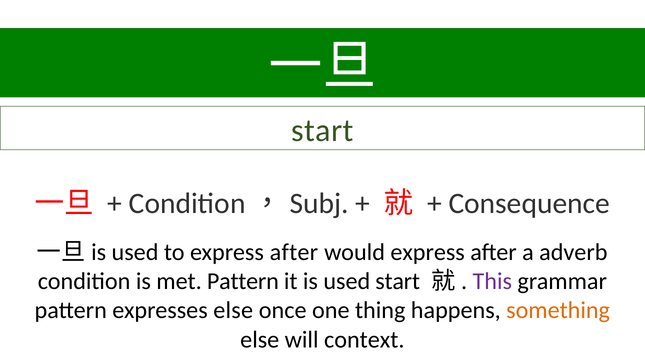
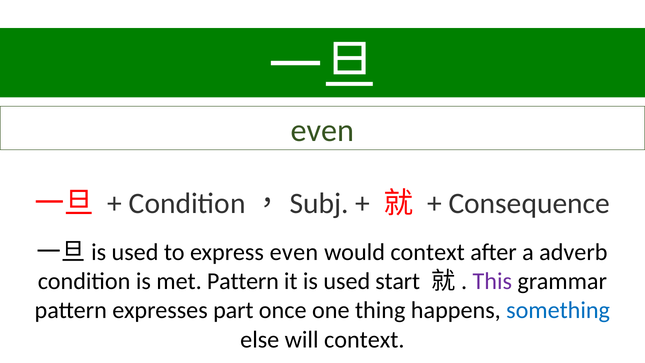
start at (322, 130): start -> even
to express after: after -> even
would express: express -> context
expresses else: else -> part
something colour: orange -> blue
